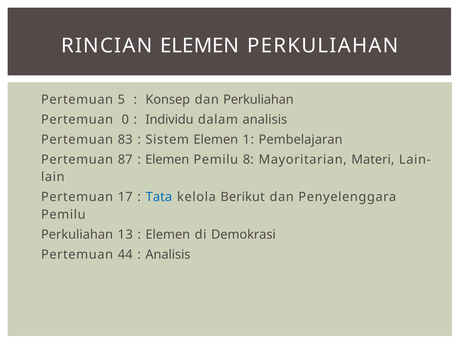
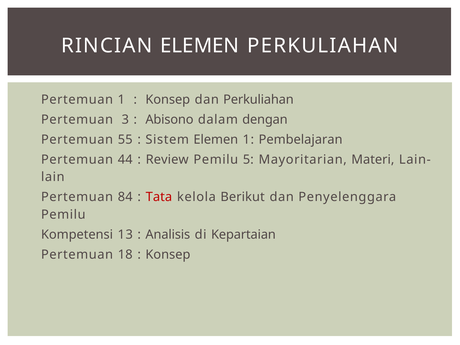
Pertemuan 5: 5 -> 1
0: 0 -> 3
Individu: Individu -> Abisono
dalam analisis: analisis -> dengan
83: 83 -> 55
87: 87 -> 44
Elemen at (167, 160): Elemen -> Review
8: 8 -> 5
17: 17 -> 84
Tata colour: blue -> red
Perkuliahan at (77, 235): Perkuliahan -> Kompetensi
Elemen at (168, 235): Elemen -> Analisis
Demokrasi: Demokrasi -> Kepartaian
44: 44 -> 18
Analisis at (168, 255): Analisis -> Konsep
